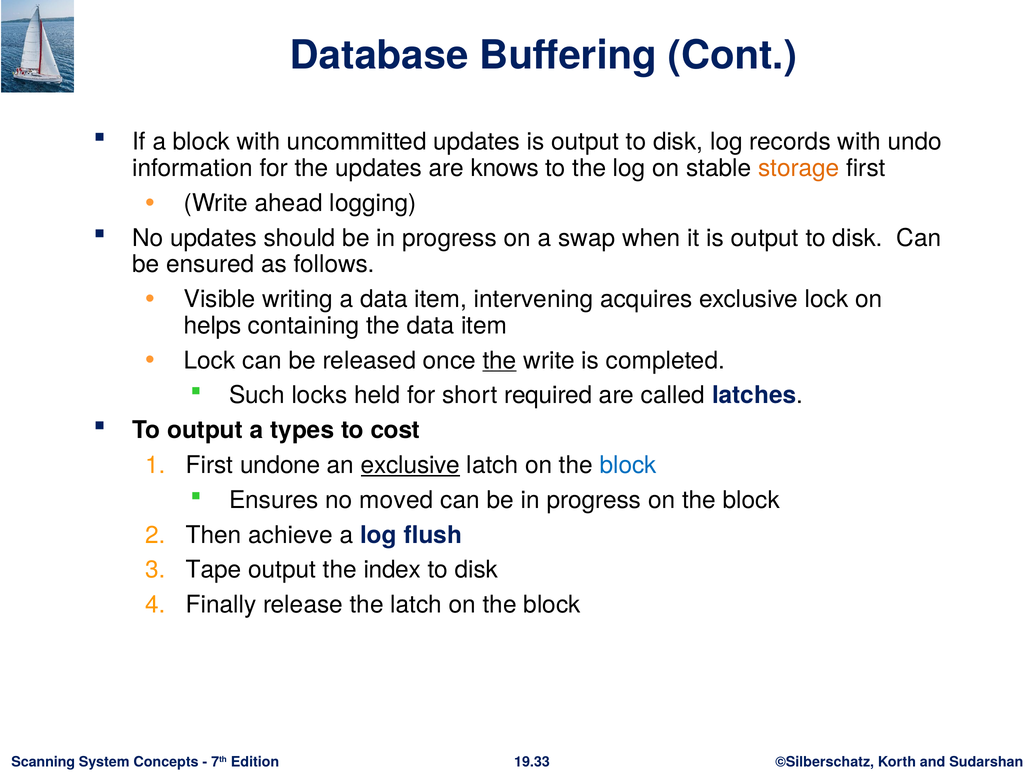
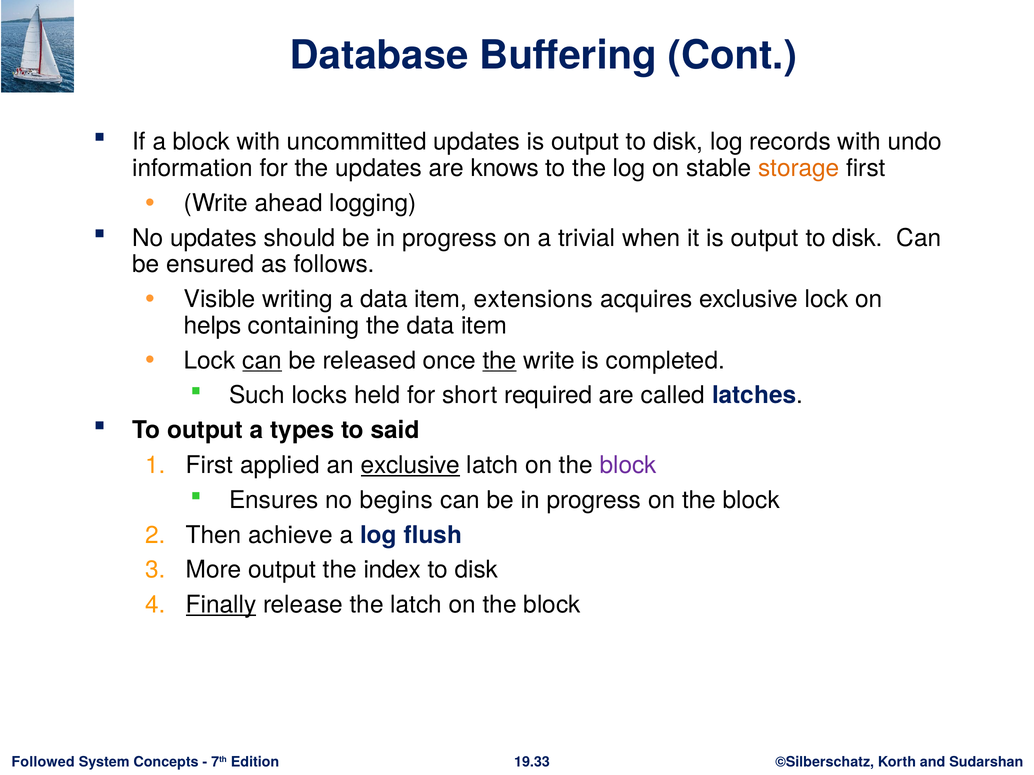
swap: swap -> trivial
intervening: intervening -> extensions
can at (262, 361) underline: none -> present
cost: cost -> said
undone: undone -> applied
block at (628, 466) colour: blue -> purple
moved: moved -> begins
Tape: Tape -> More
Finally underline: none -> present
Scanning: Scanning -> Followed
